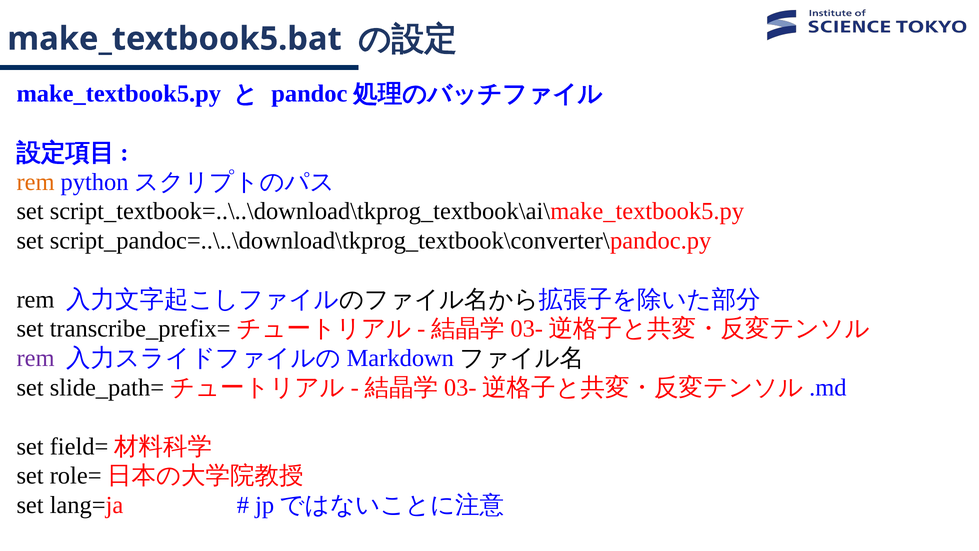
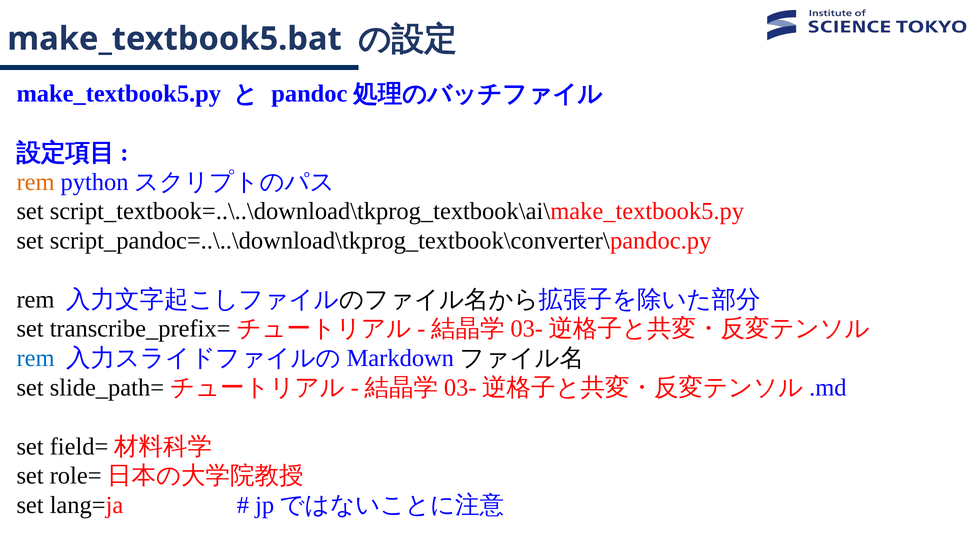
rem at (36, 358) colour: purple -> blue
